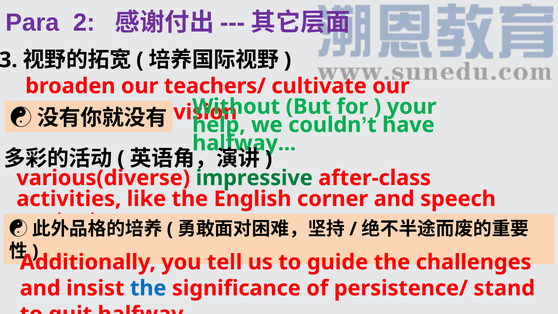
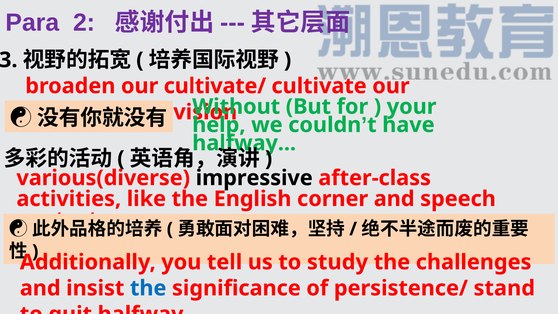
teachers/: teachers/ -> cultivate/
impressive colour: green -> black
guide: guide -> study
